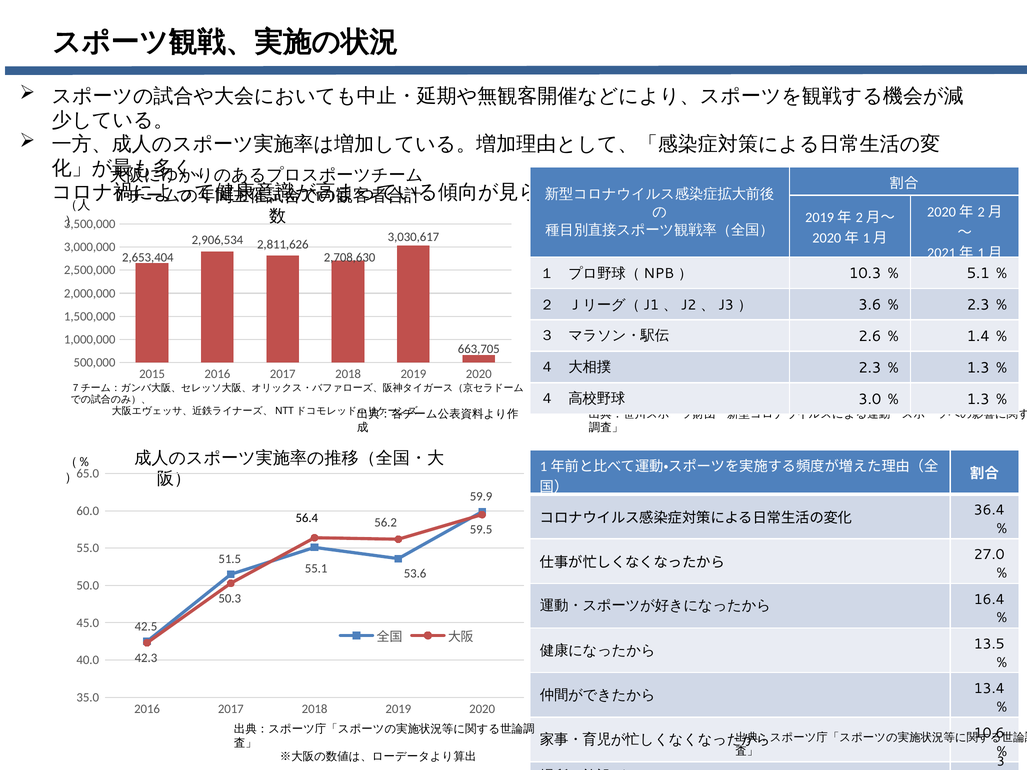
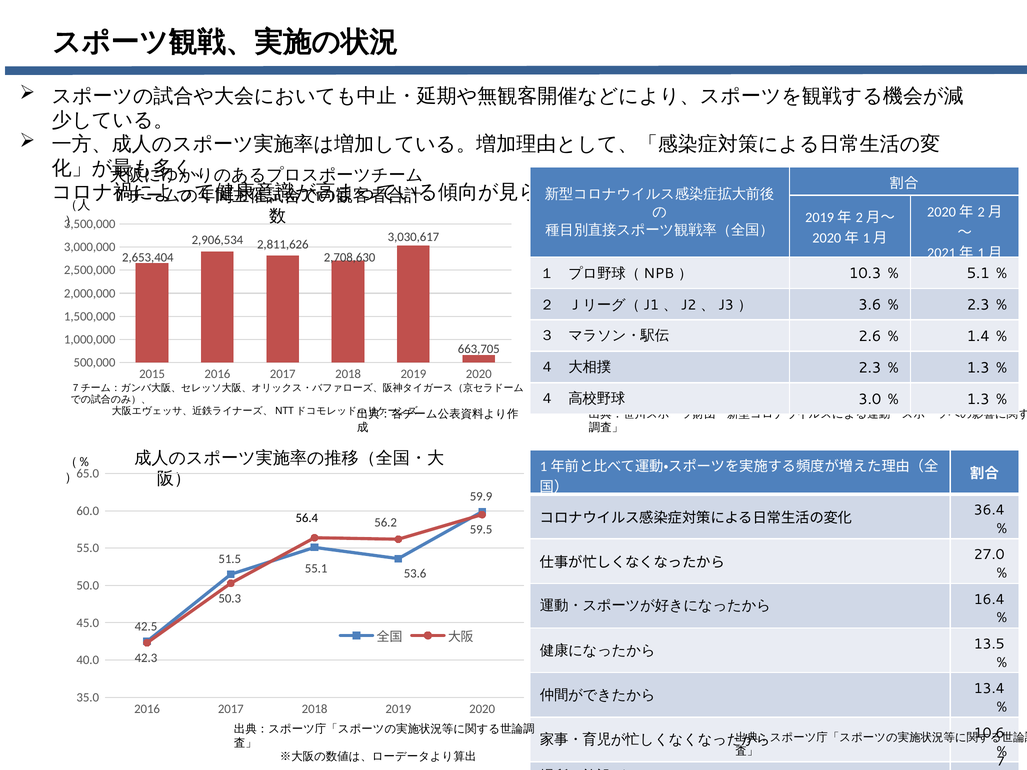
3: 3 -> 7
